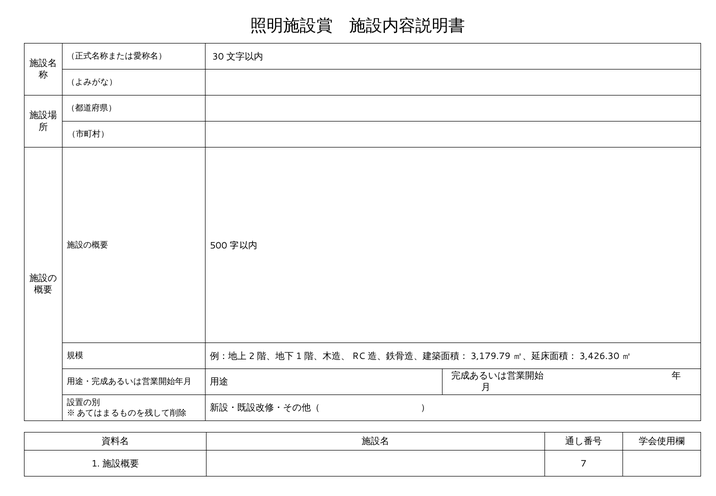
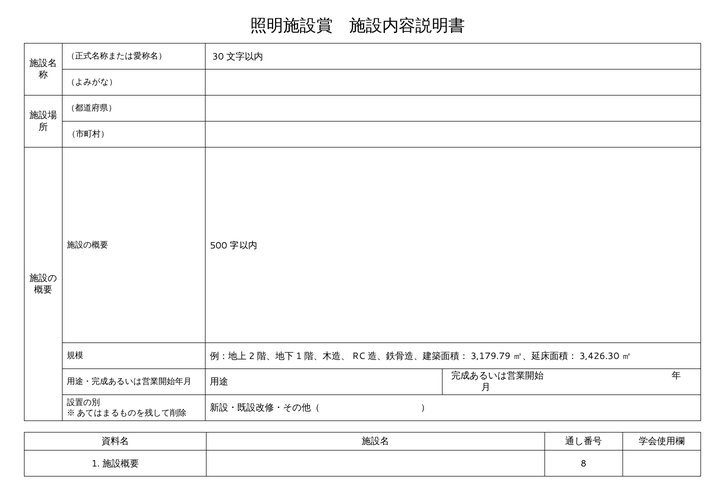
7: 7 -> 8
